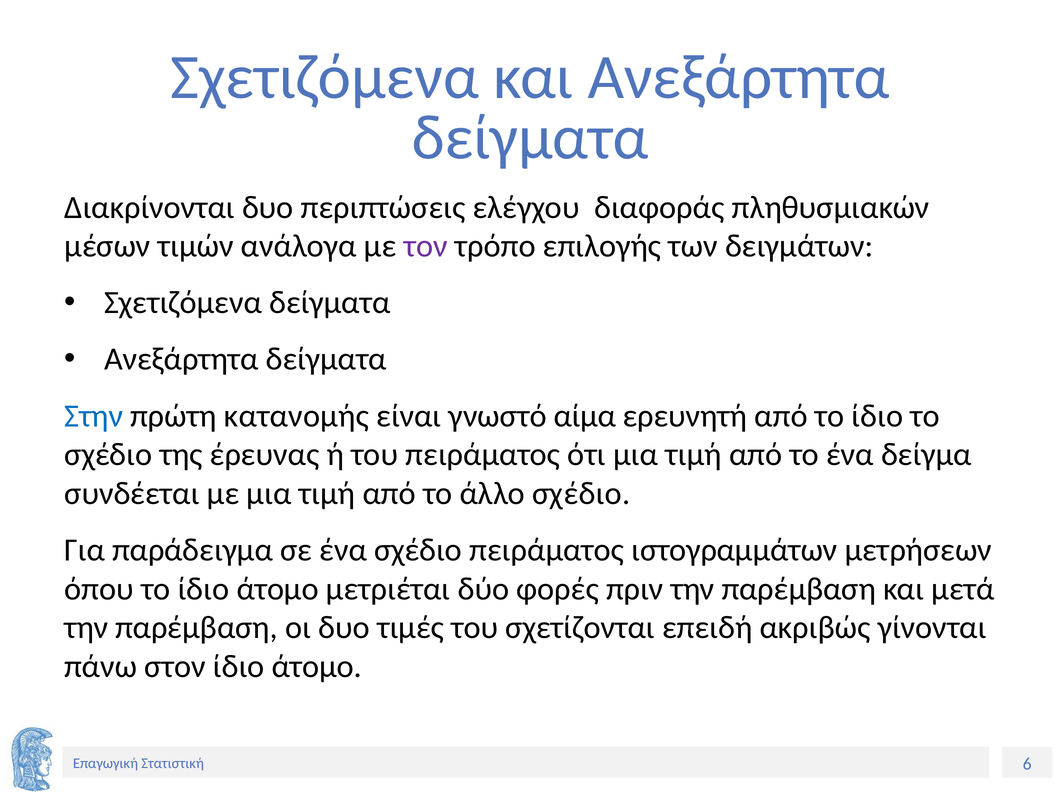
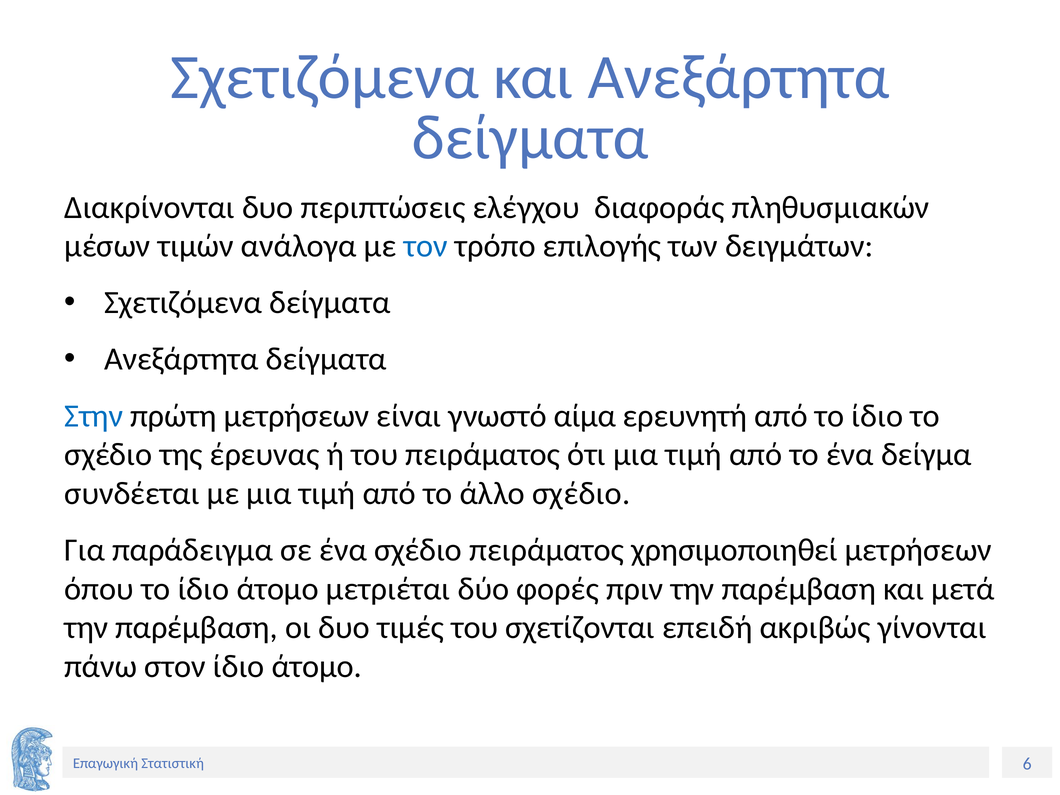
τον colour: purple -> blue
πρώτη κατανομής: κατανομής -> μετρήσεων
ιστογραμμάτων: ιστογραμμάτων -> χρησιμοποιηθεί
